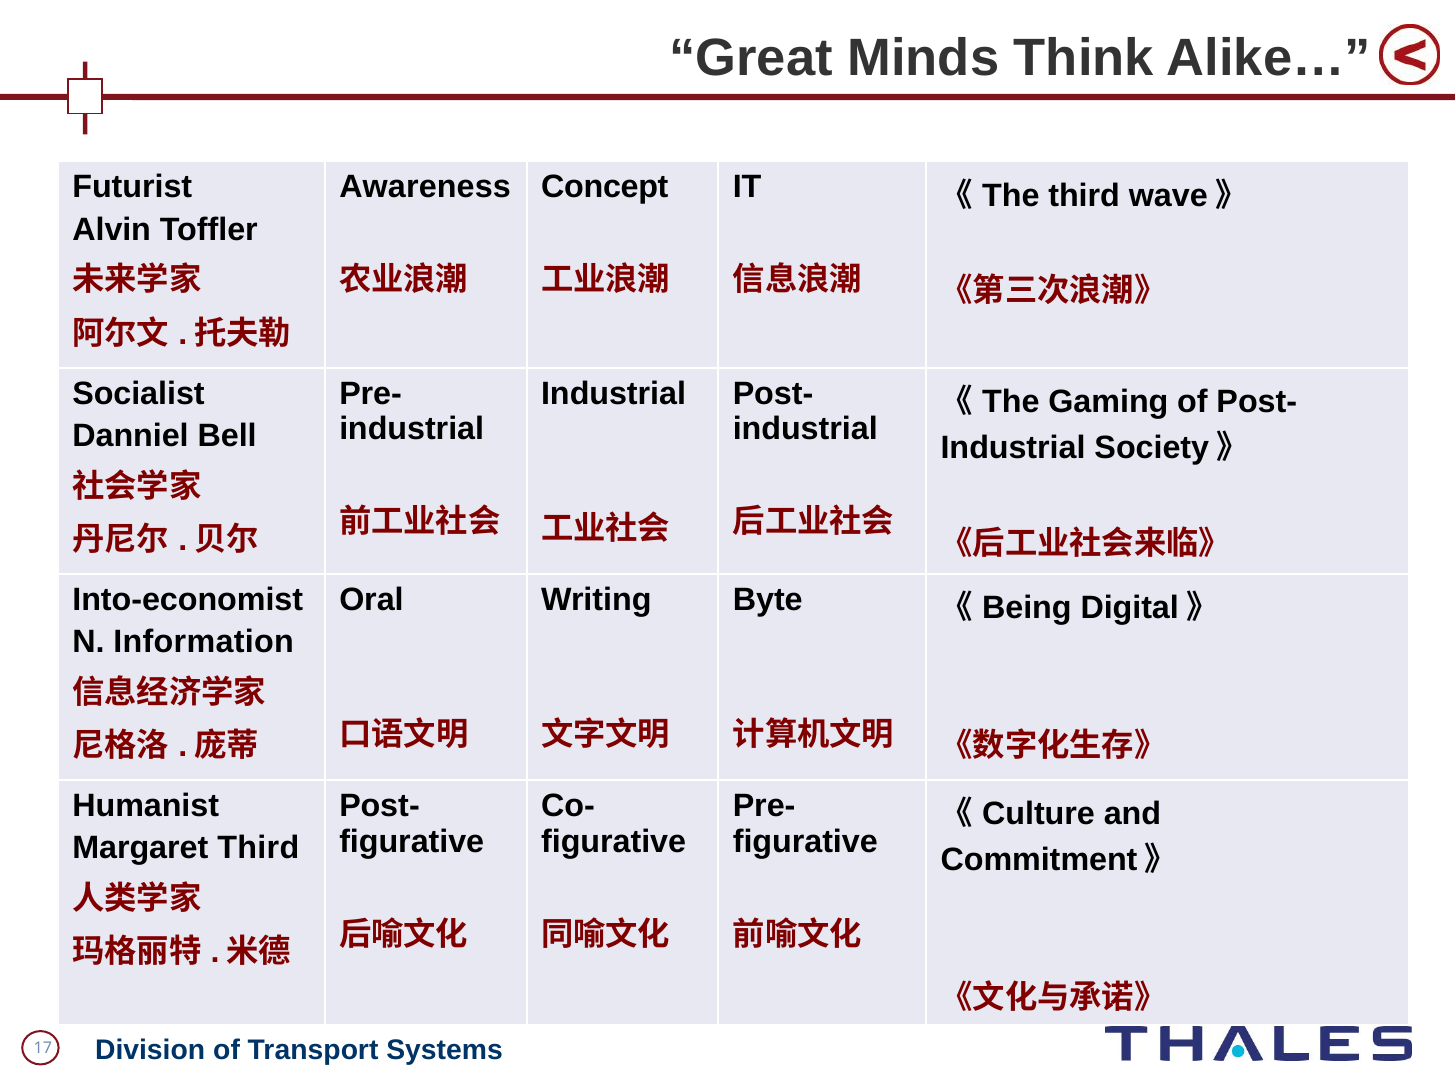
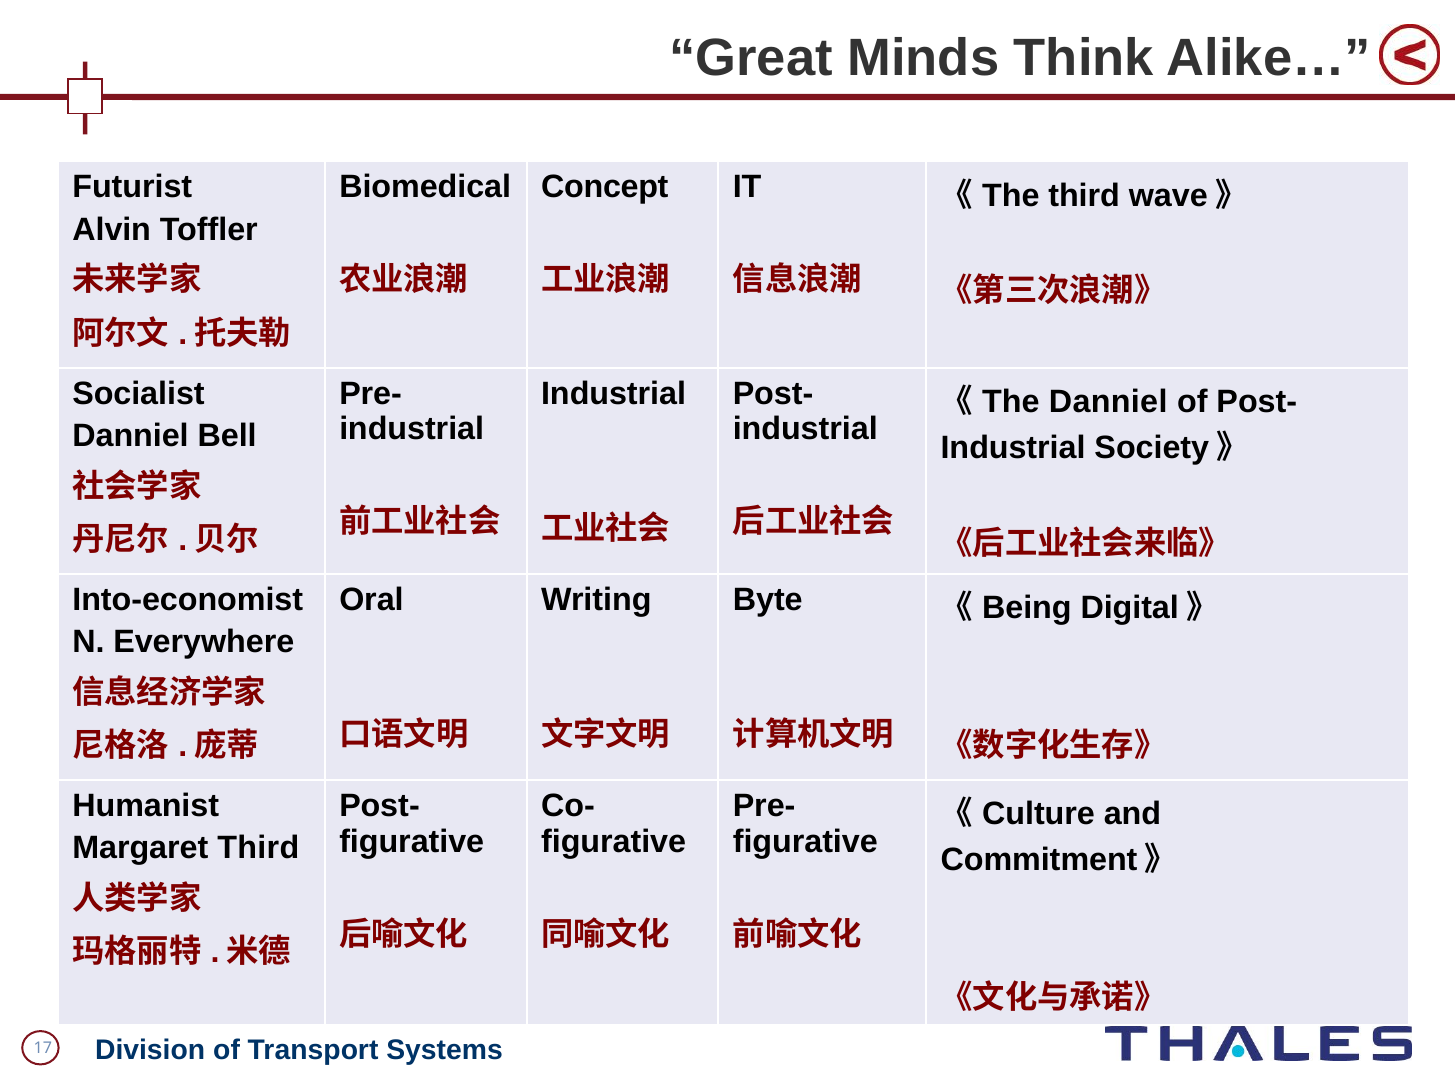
Awareness: Awareness -> Biomedical
Gaming at (1108, 402): Gaming -> Danniel
Information: Information -> Everywhere
